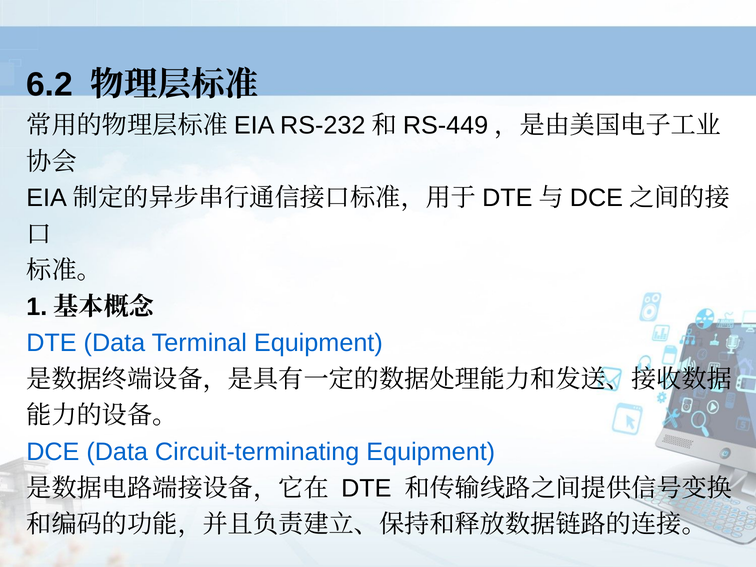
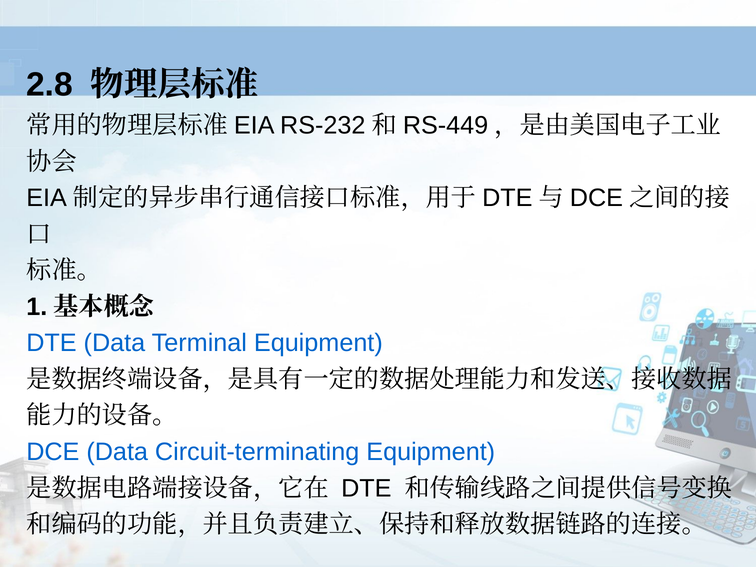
6.2: 6.2 -> 2.8
